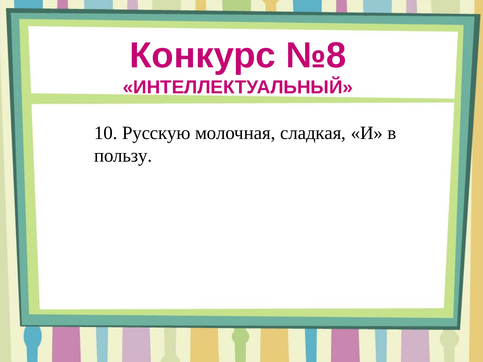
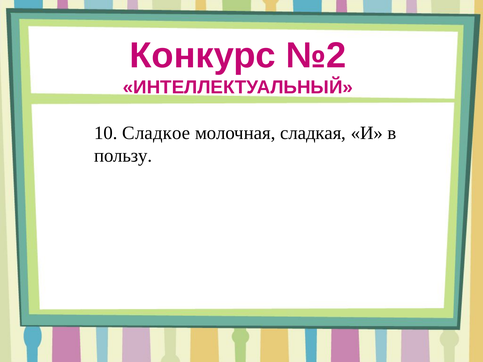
№8: №8 -> №2
Русскую: Русскую -> Сладкое
